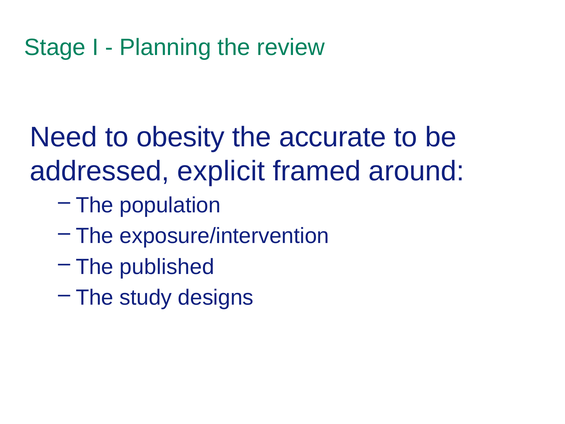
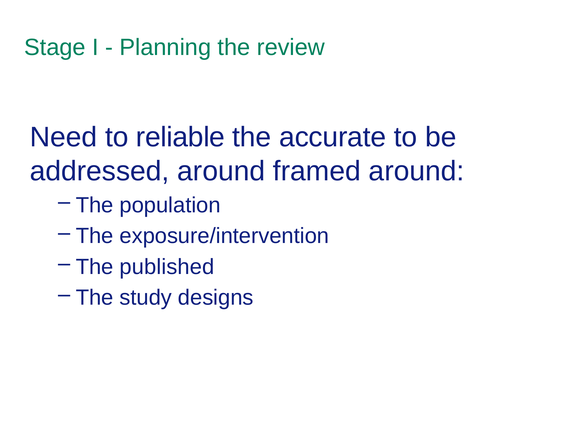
obesity: obesity -> reliable
addressed explicit: explicit -> around
